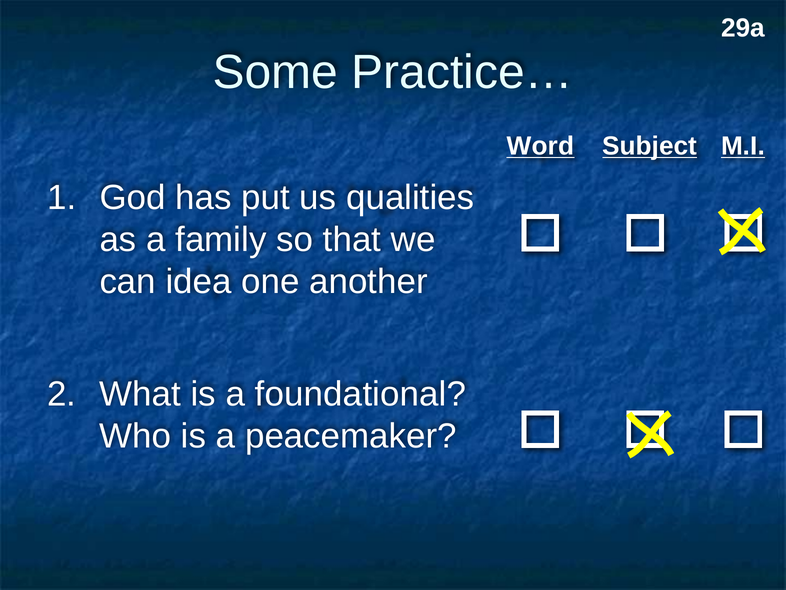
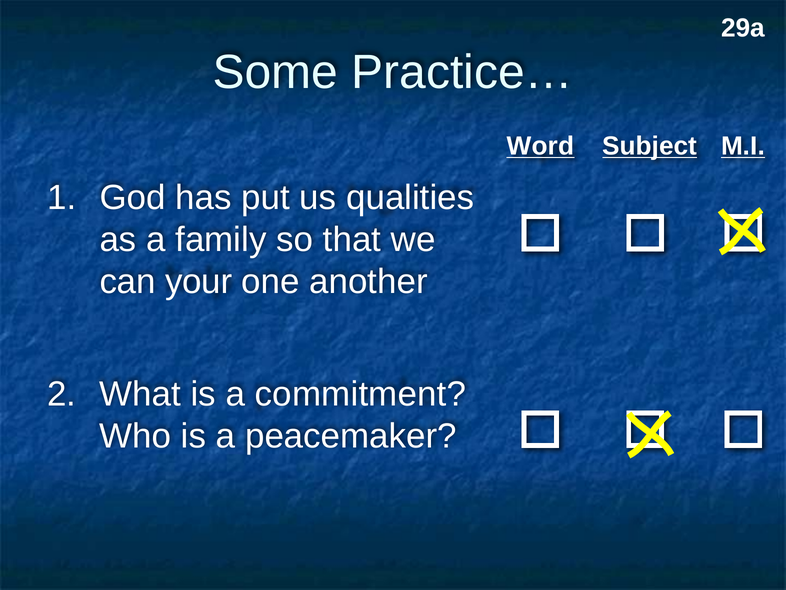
idea: idea -> your
foundational: foundational -> commitment
